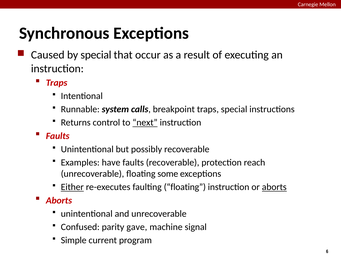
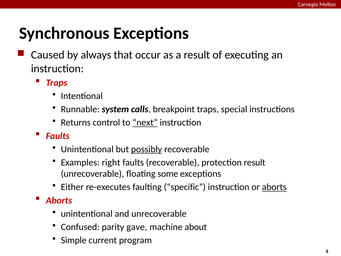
by special: special -> always
possibly underline: none -> present
have: have -> right
protection reach: reach -> result
Either underline: present -> none
faulting floating: floating -> specific
signal: signal -> about
